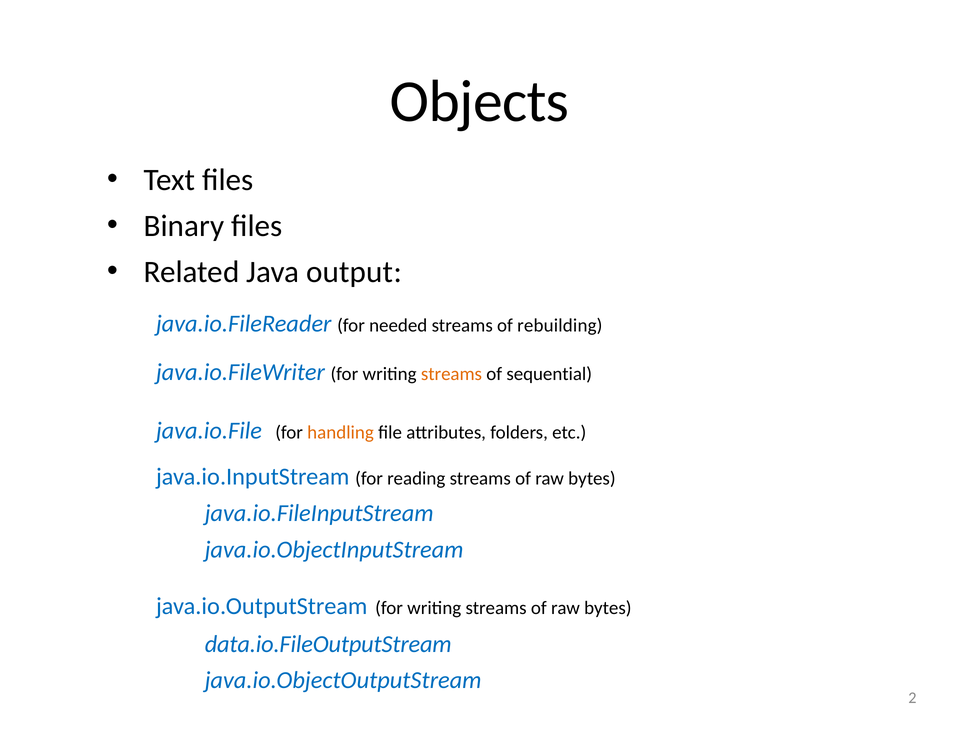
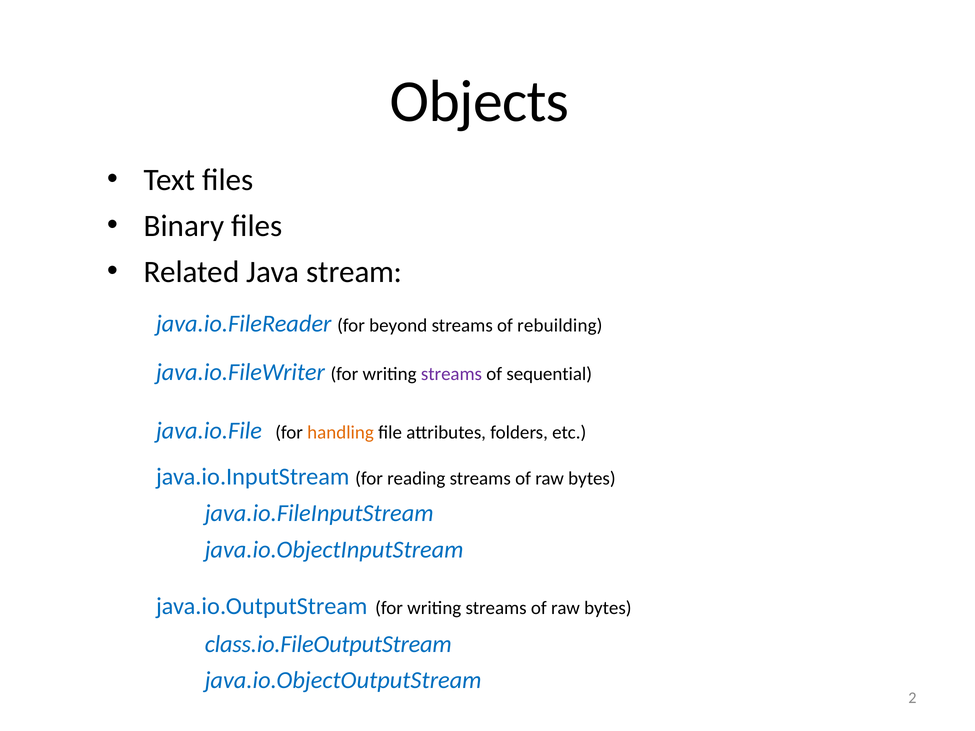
output: output -> stream
needed: needed -> beyond
streams at (451, 374) colour: orange -> purple
data.io.FileOutputStream: data.io.FileOutputStream -> class.io.FileOutputStream
